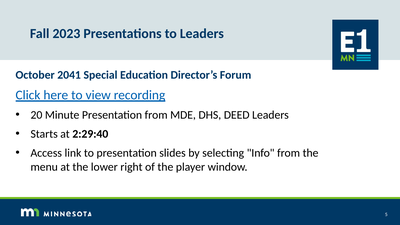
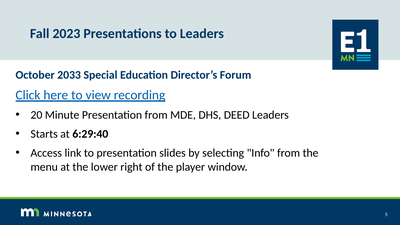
2041: 2041 -> 2033
2:29:40: 2:29:40 -> 6:29:40
